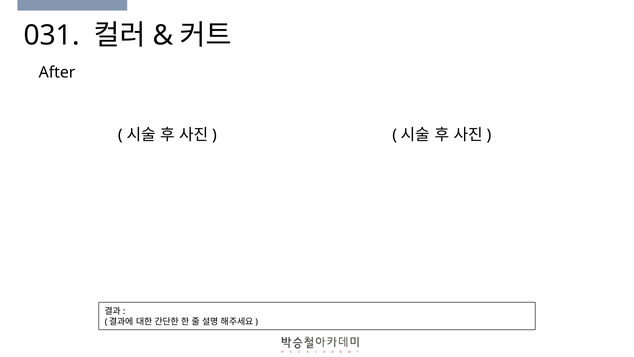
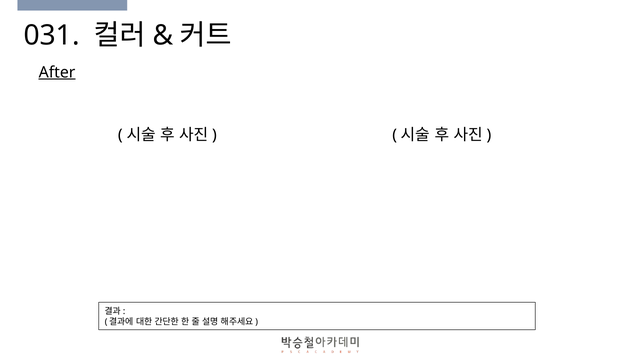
After underline: none -> present
